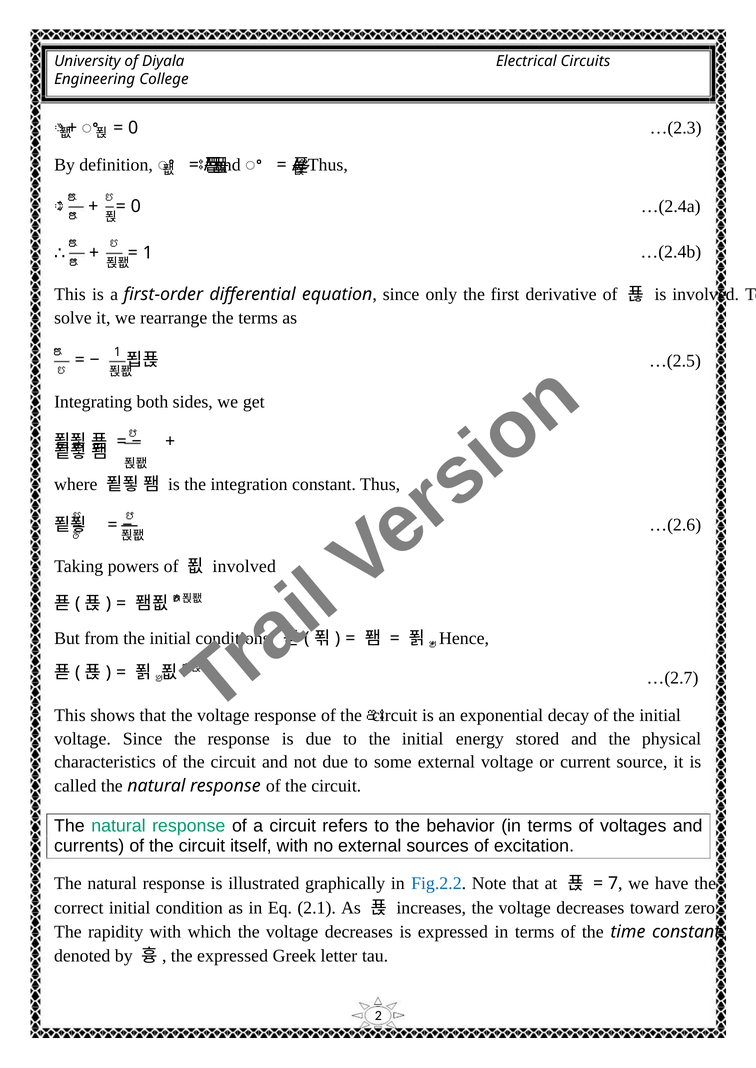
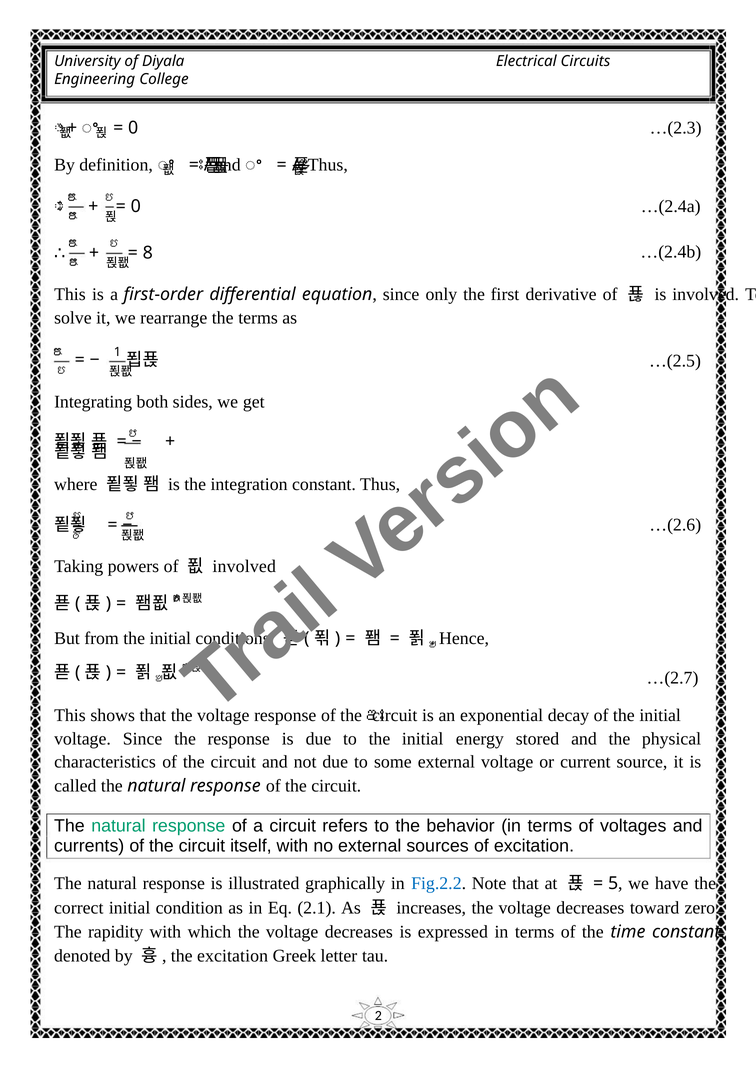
1 at (148, 253): 1 -> 8
7: 7 -> 5
the expressed: expressed -> excitation
